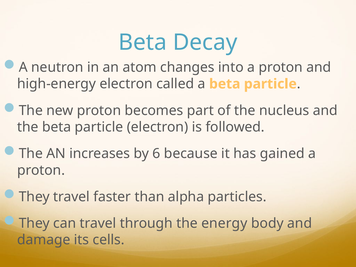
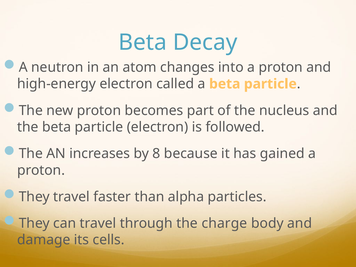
6: 6 -> 8
energy: energy -> charge
